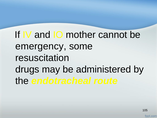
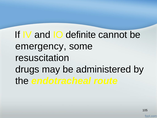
mother: mother -> definite
